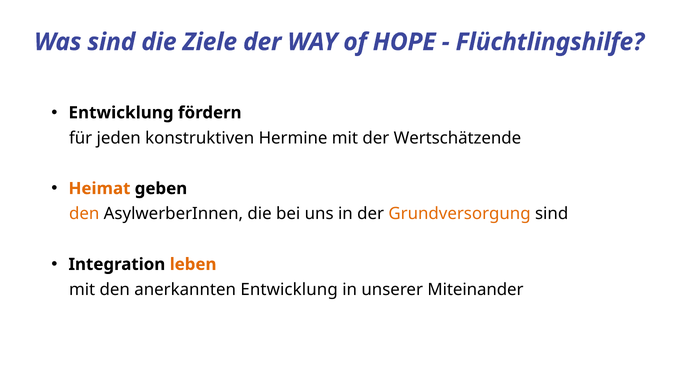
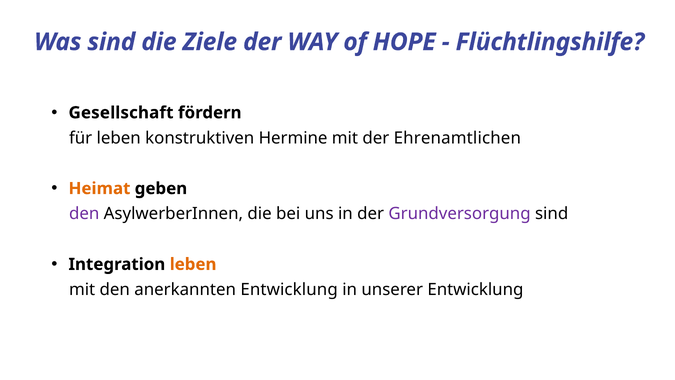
Entwicklung at (121, 113): Entwicklung -> Gesellschaft
für jeden: jeden -> leben
Wertschätzende: Wertschätzende -> Ehrenamtlichen
den at (84, 214) colour: orange -> purple
Grundversorgung colour: orange -> purple
unserer Miteinander: Miteinander -> Entwicklung
